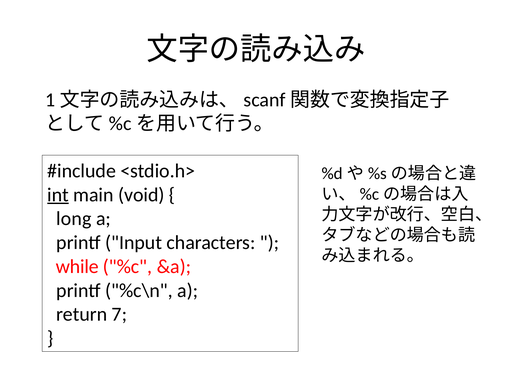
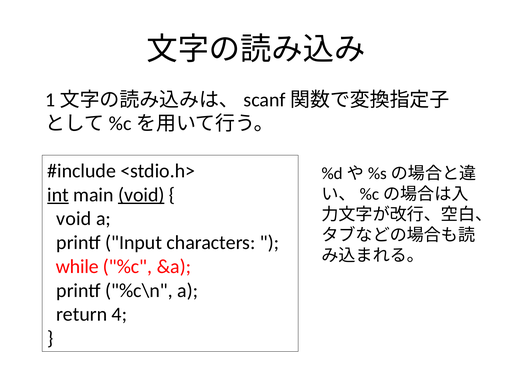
void at (141, 195) underline: none -> present
long at (74, 219): long -> void
7: 7 -> 4
